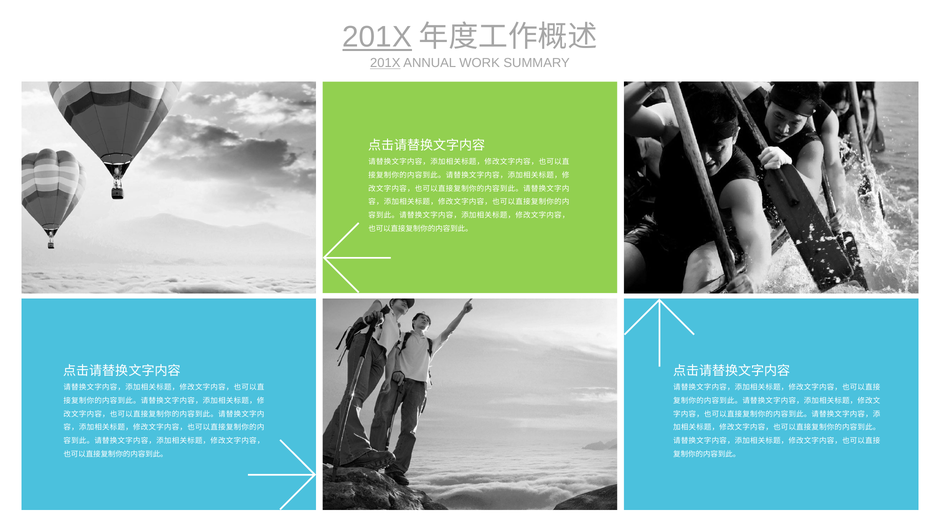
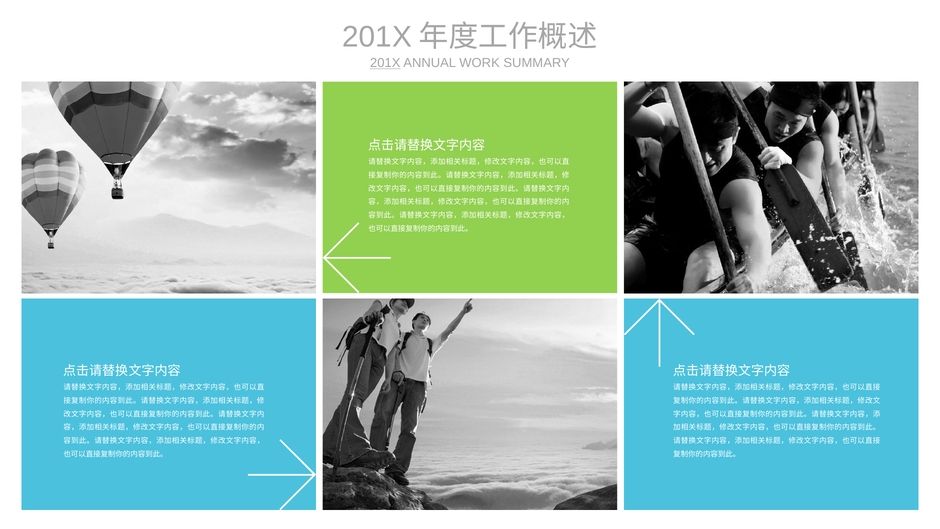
201X at (377, 37) underline: present -> none
